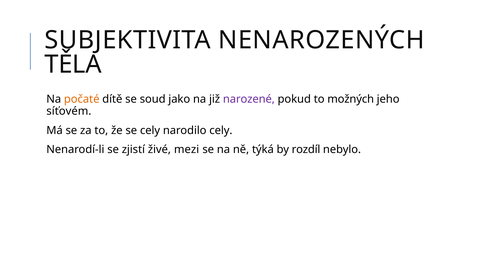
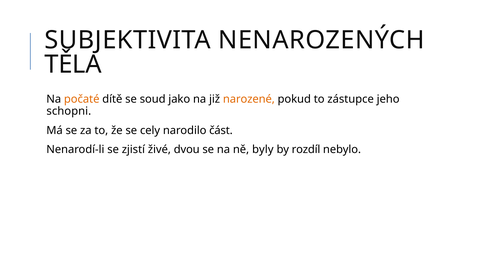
narozené colour: purple -> orange
možných: možných -> zástupce
síťovém: síťovém -> schopni
narodilo cely: cely -> část
mezi: mezi -> dvou
týká: týká -> byly
